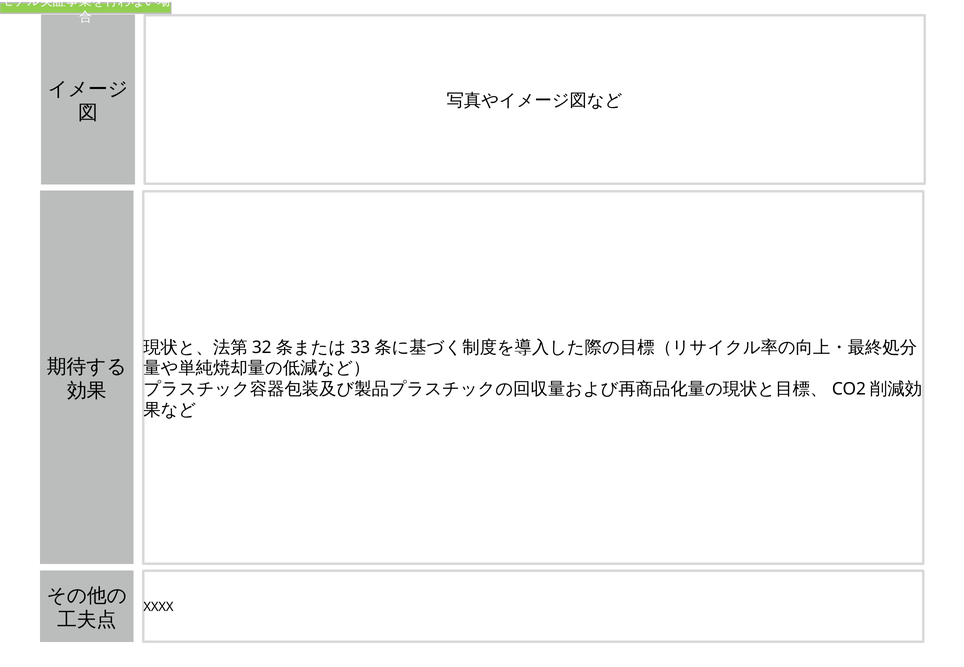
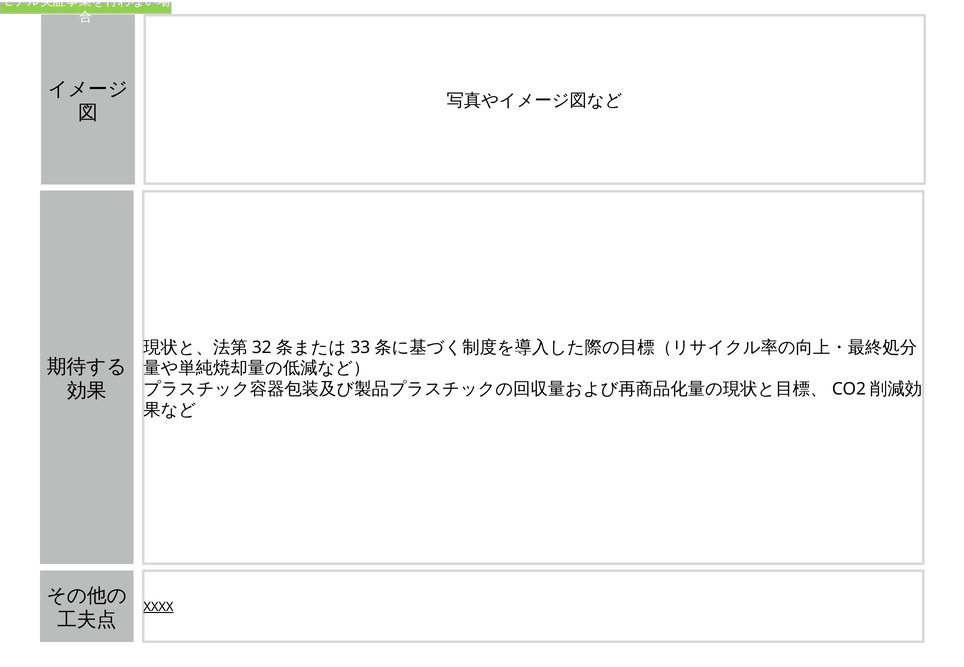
XXXX underline: none -> present
